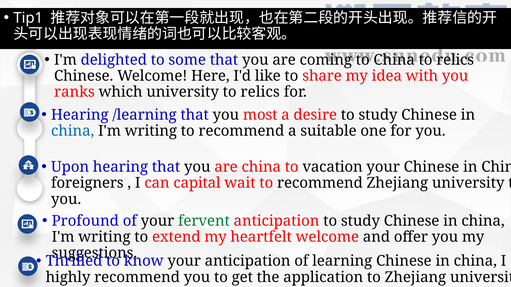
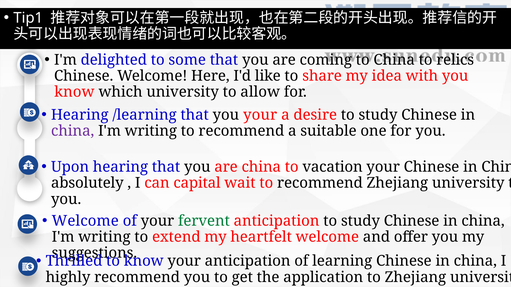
ranks at (74, 92): ranks -> know
university to relics: relics -> allow
you most: most -> your
china at (73, 131) colour: blue -> purple
foreigners: foreigners -> absolutely
Profound at (85, 221): Profound -> Welcome
